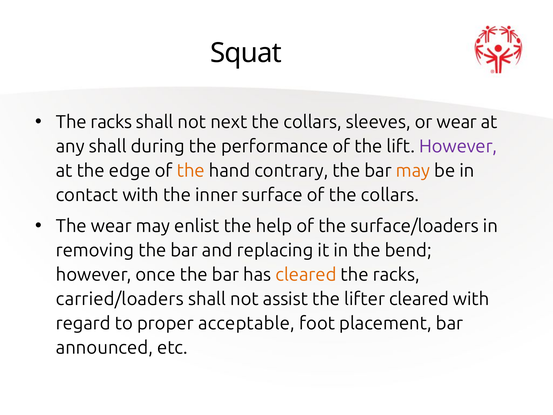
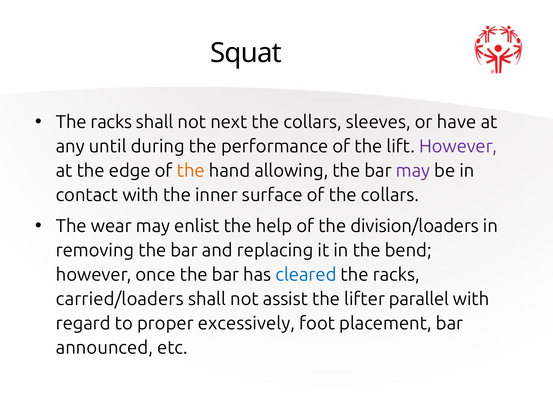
or wear: wear -> have
any shall: shall -> until
contrary: contrary -> allowing
may at (413, 171) colour: orange -> purple
surface/loaders: surface/loaders -> division/loaders
cleared at (306, 274) colour: orange -> blue
lifter cleared: cleared -> parallel
acceptable: acceptable -> excessively
